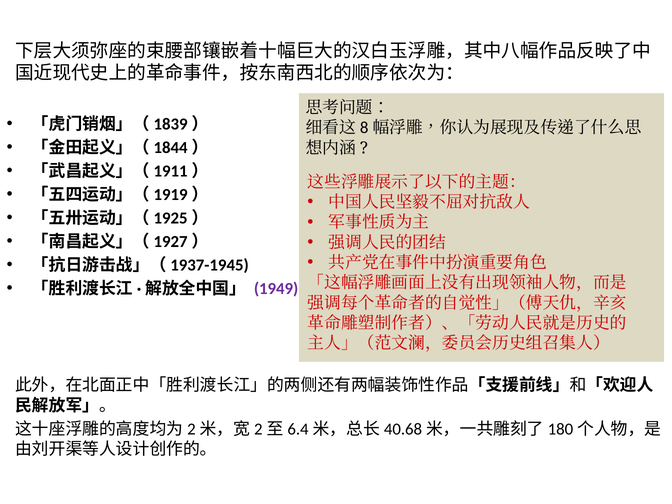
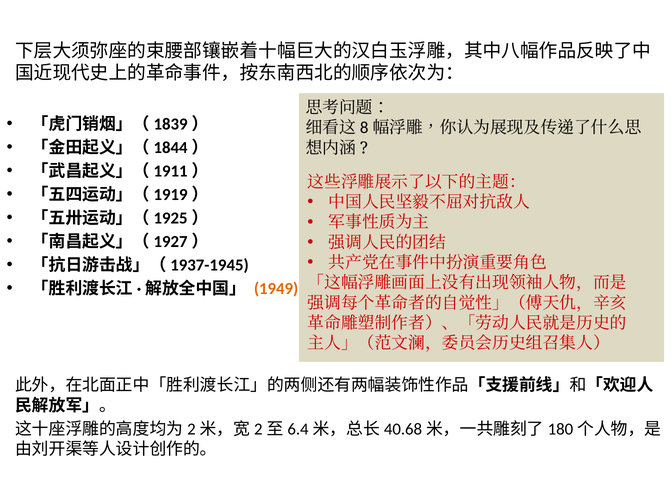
1949 colour: purple -> orange
